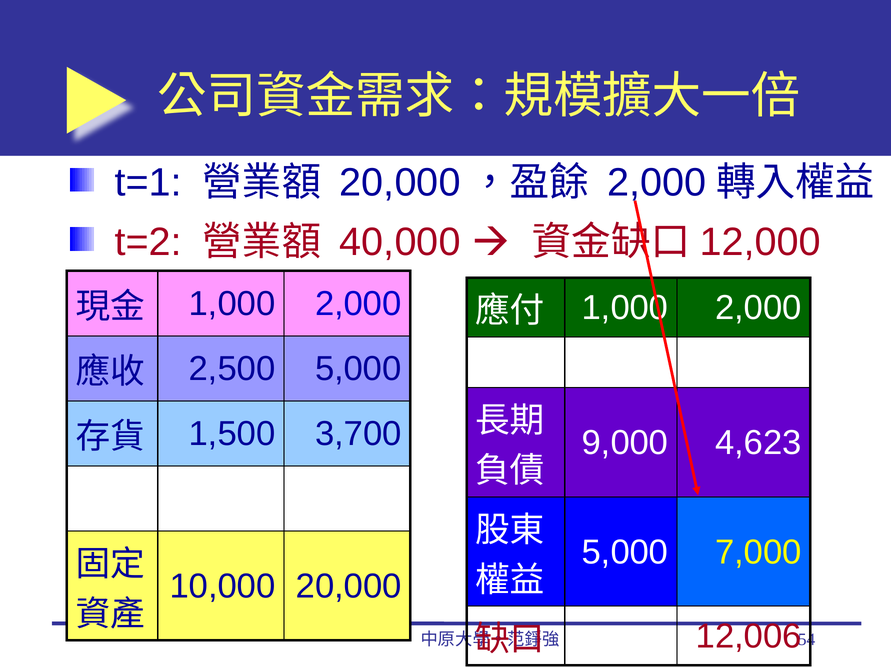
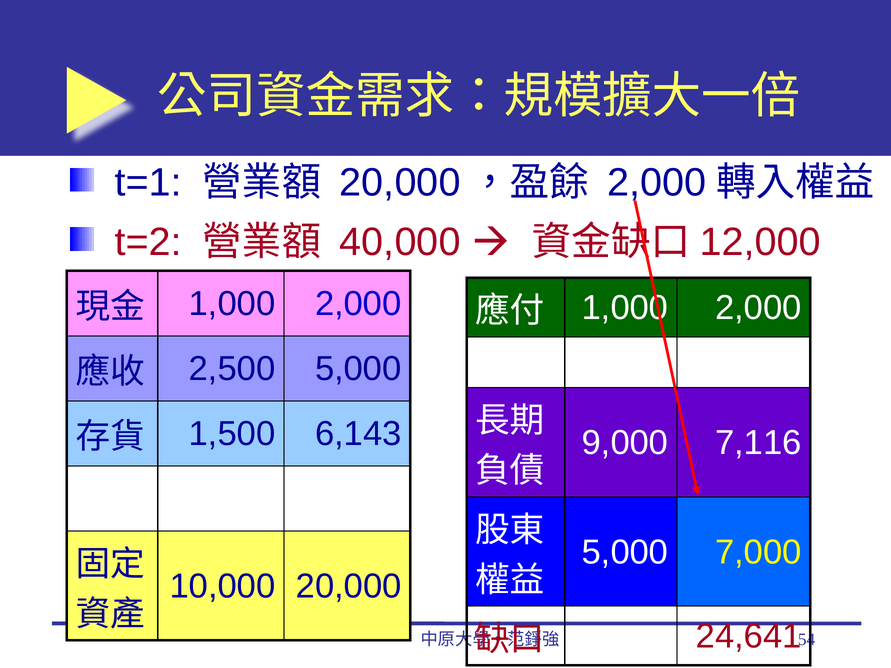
3,700: 3,700 -> 6,143
4,623: 4,623 -> 7,116
12,006: 12,006 -> 24,641
